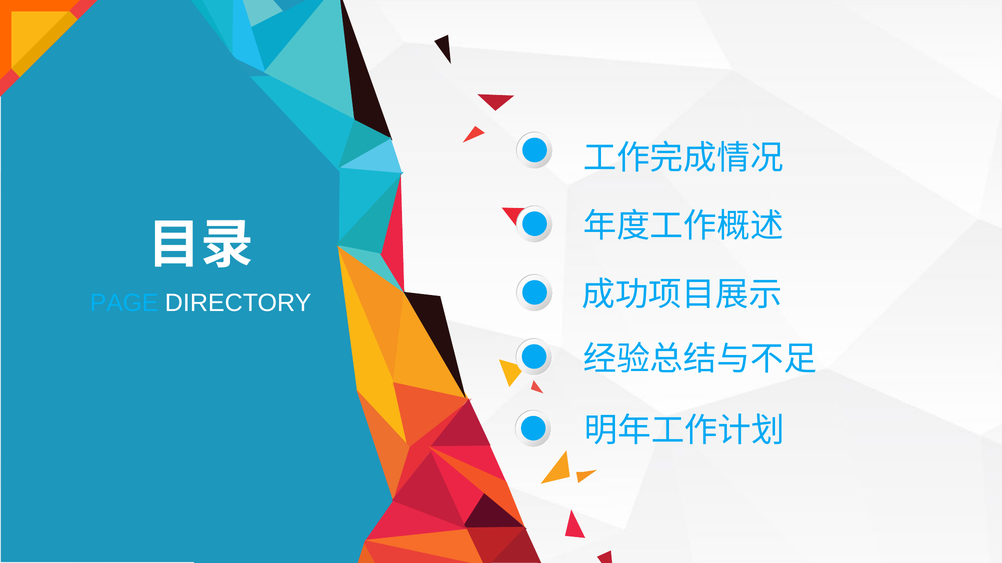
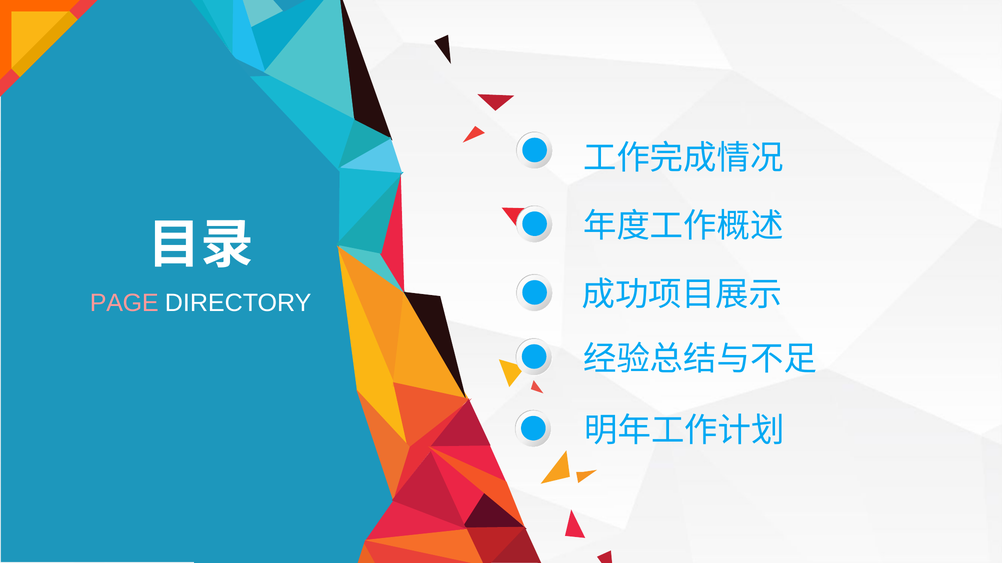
PAGE colour: light blue -> pink
